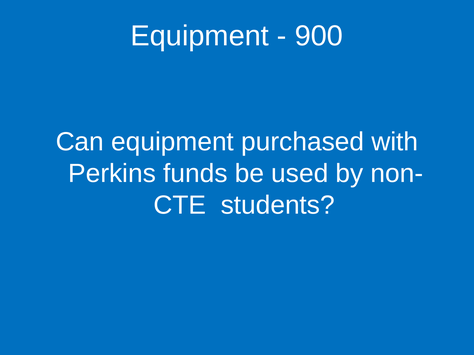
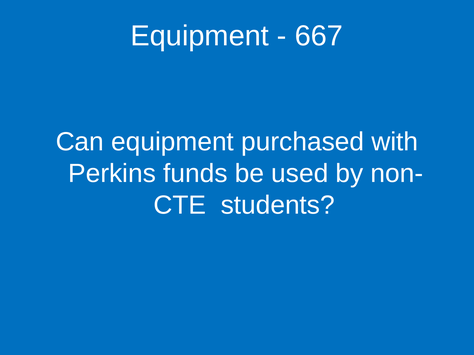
900: 900 -> 667
